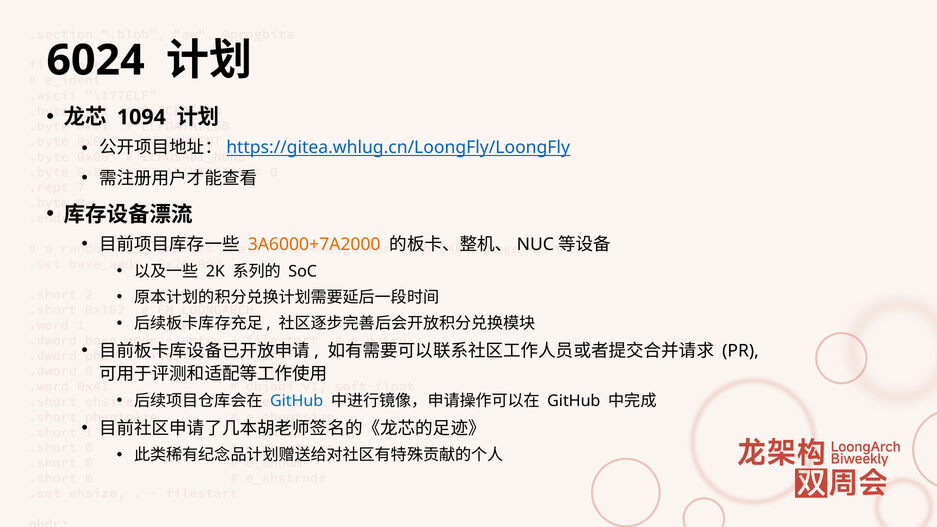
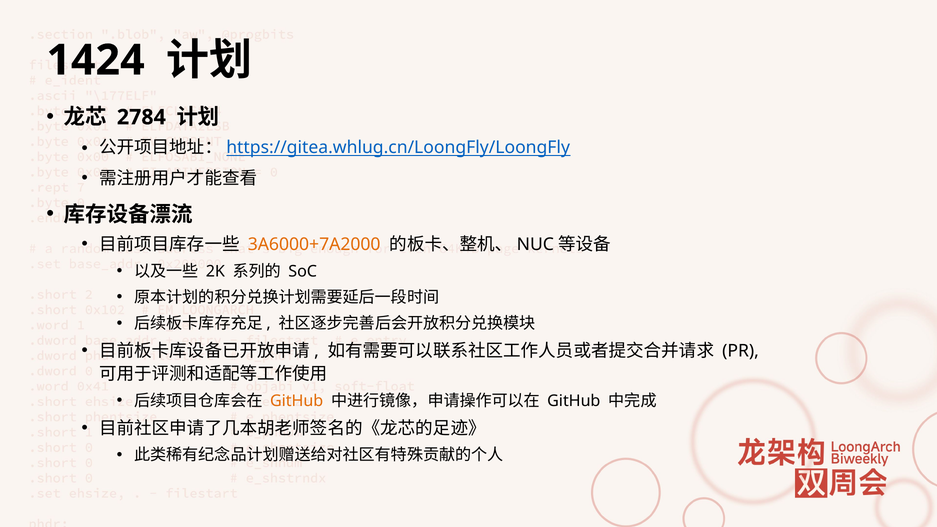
6024: 6024 -> 1424
1094: 1094 -> 2784
GitHub at (297, 401) colour: blue -> orange
